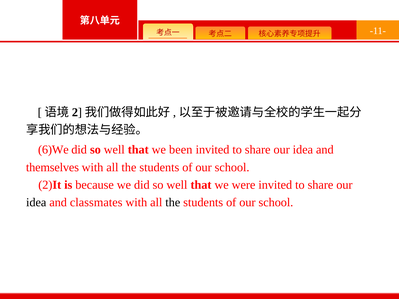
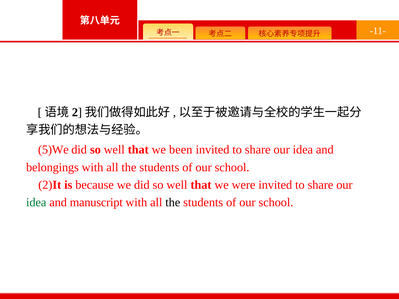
6)We: 6)We -> 5)We
themselves: themselves -> belongings
idea at (36, 202) colour: black -> green
classmates: classmates -> manuscript
